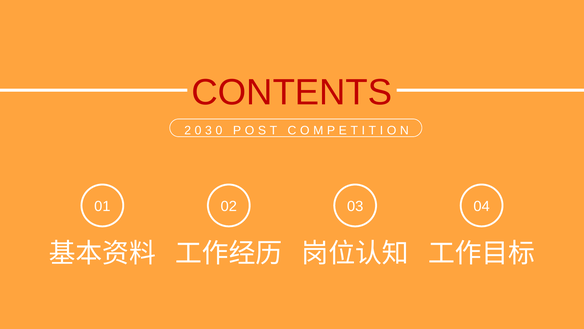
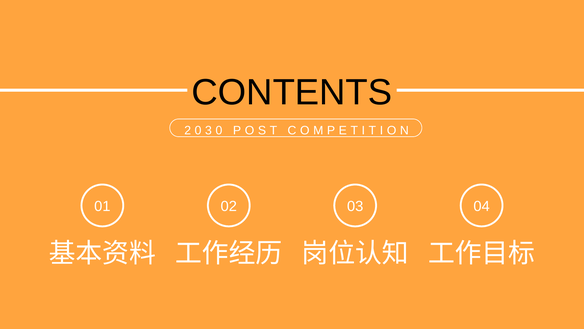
CONTENTS colour: red -> black
